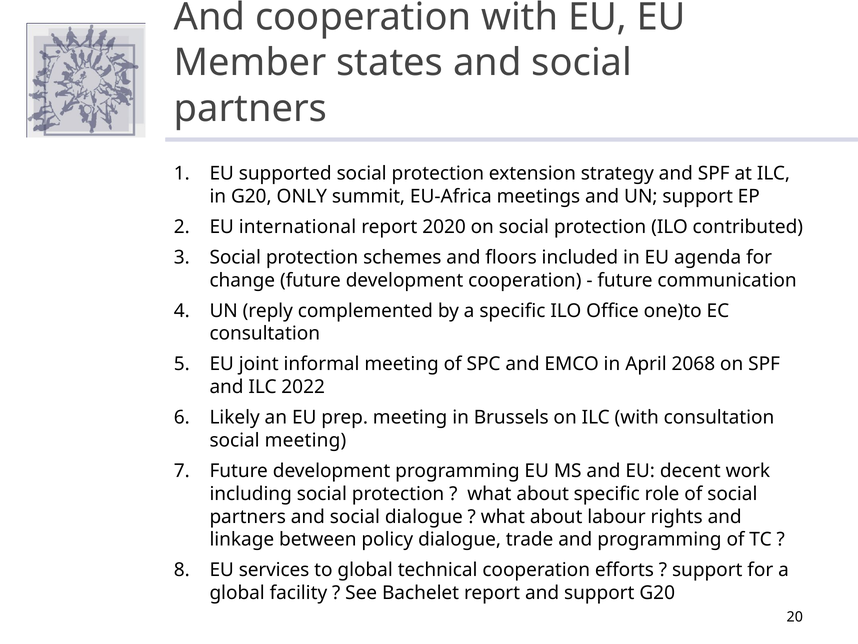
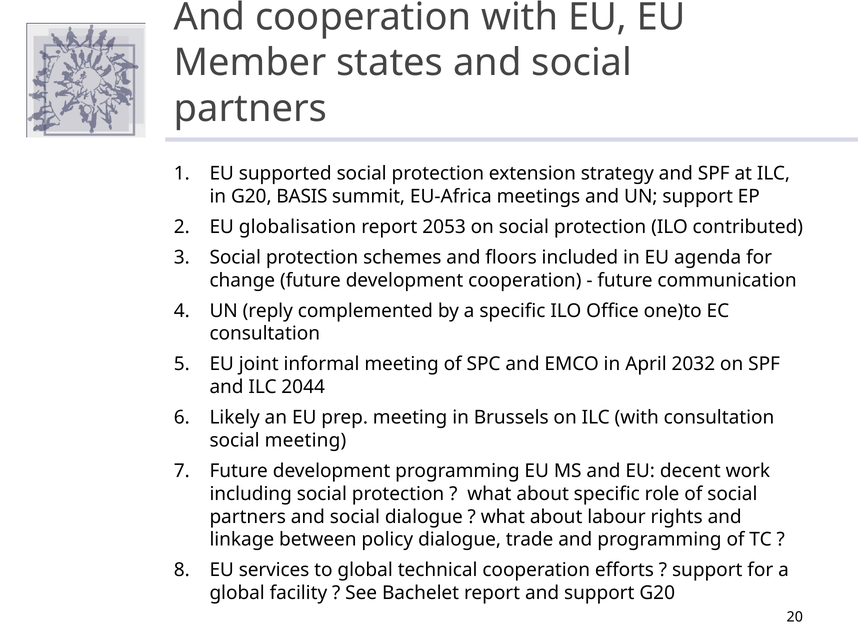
ONLY: ONLY -> BASIS
international: international -> globalisation
2020: 2020 -> 2053
2068: 2068 -> 2032
2022: 2022 -> 2044
